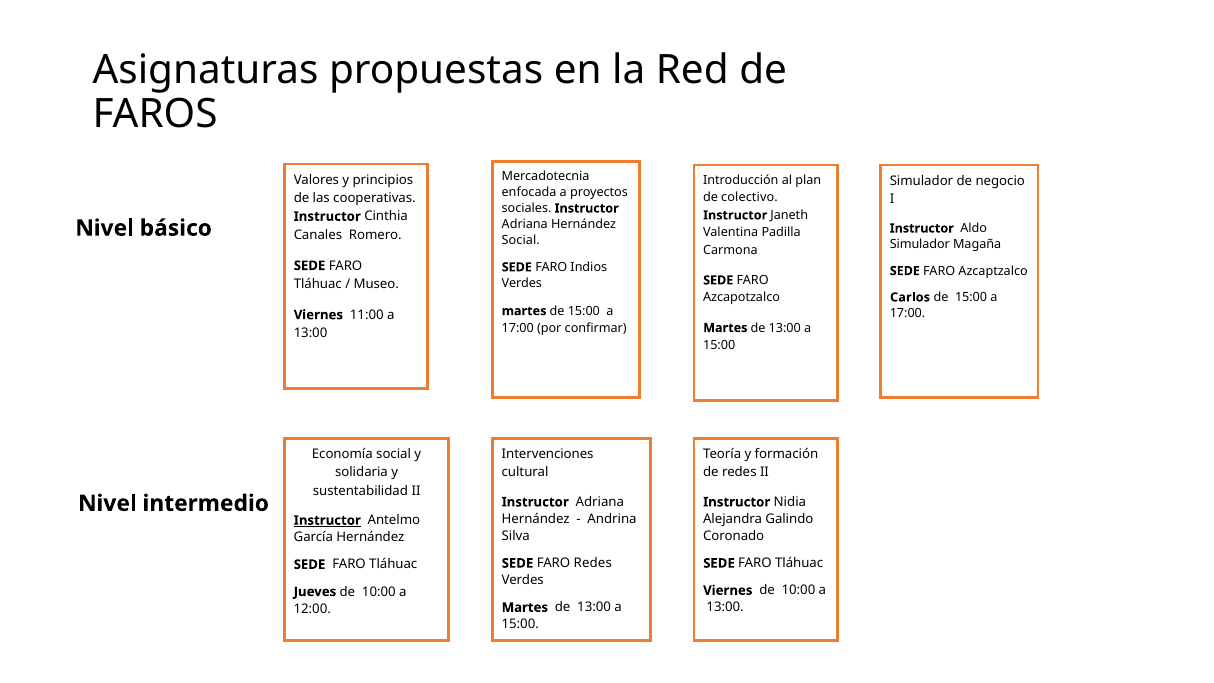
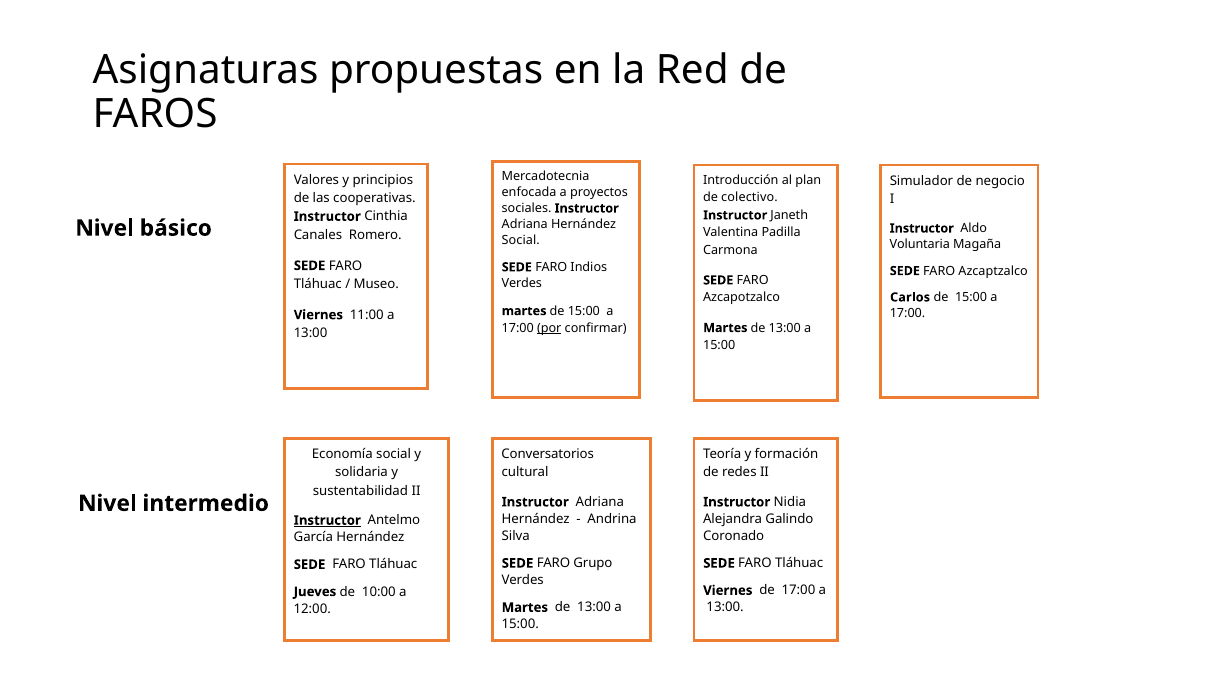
Simulador at (920, 245): Simulador -> Voluntaria
por underline: none -> present
Intervenciones: Intervenciones -> Conversatorios
FARO Redes: Redes -> Grupo
Viernes de 10:00: 10:00 -> 17:00
